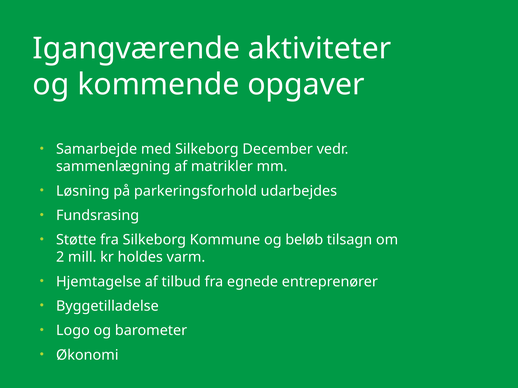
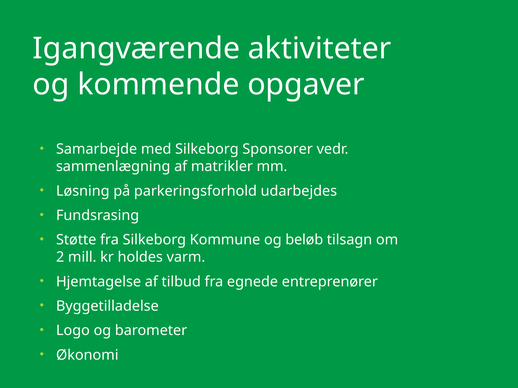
December: December -> Sponsorer
